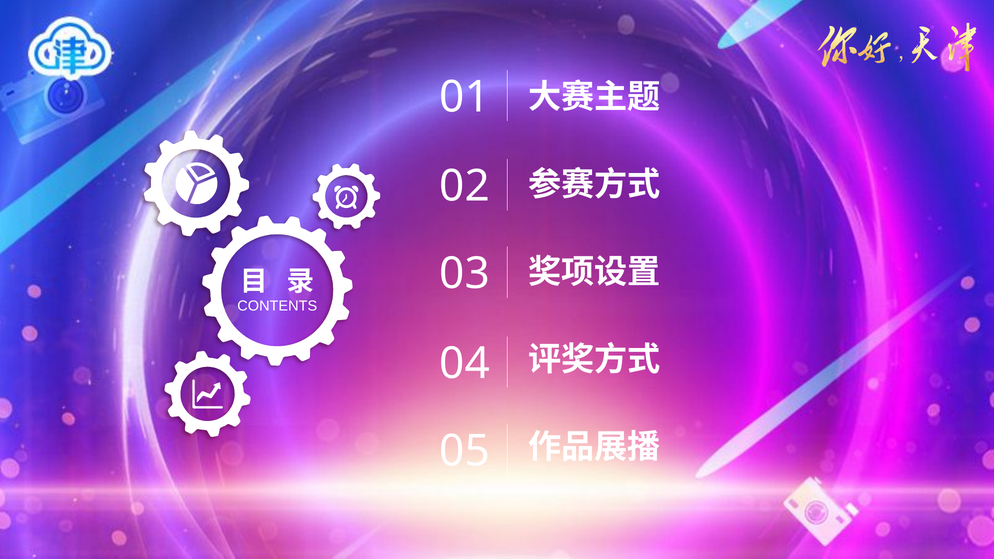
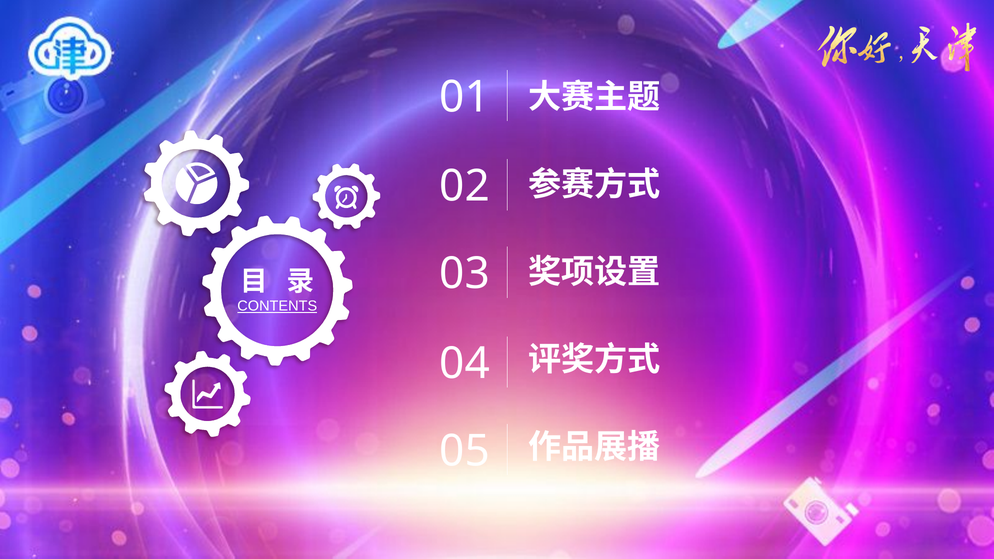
CONTENTS underline: none -> present
